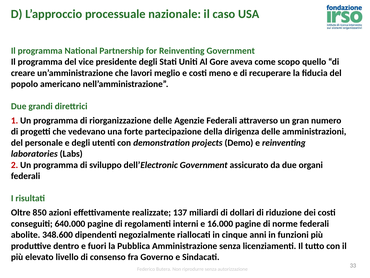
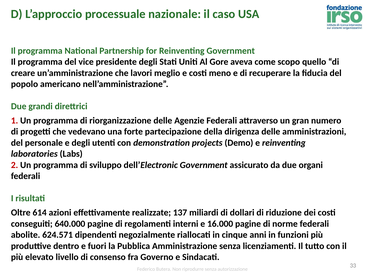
850: 850 -> 614
348.600: 348.600 -> 624.571
